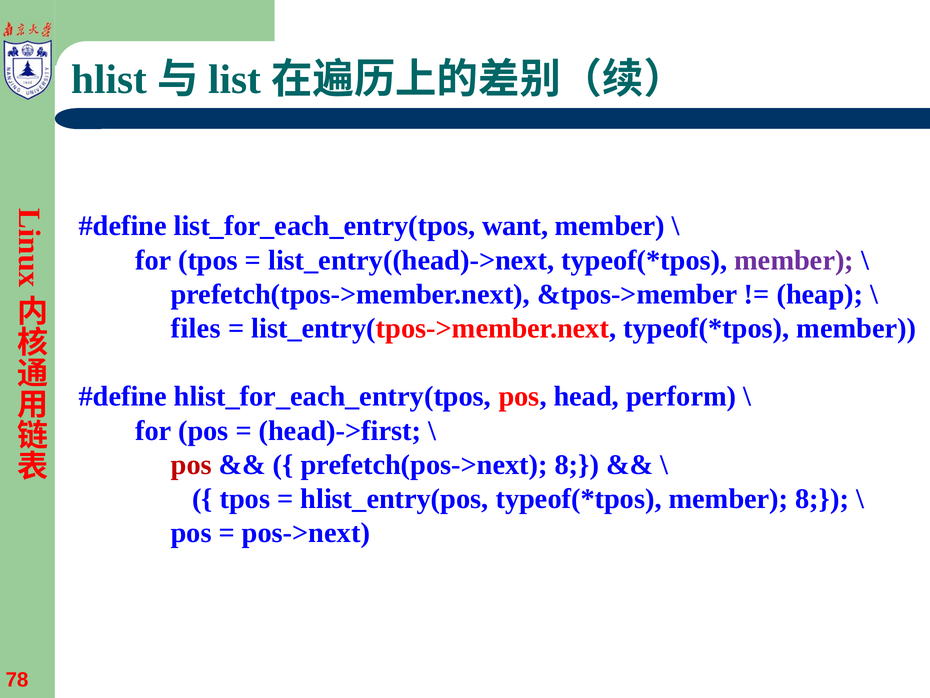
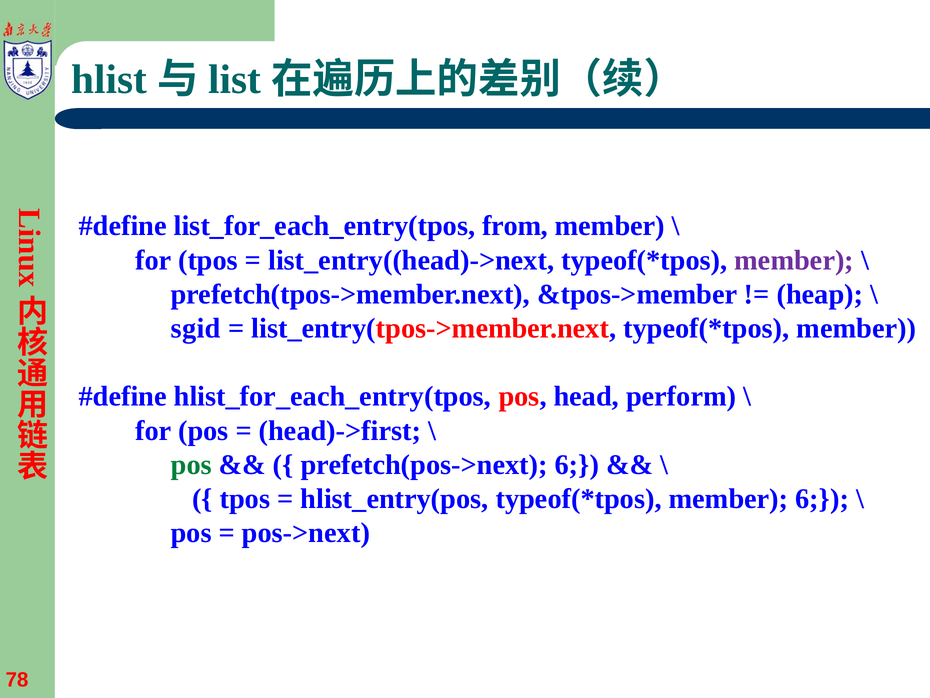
want: want -> from
files: files -> sgid
pos at (191, 464) colour: red -> green
prefetch(pos->next 8: 8 -> 6
member 8: 8 -> 6
